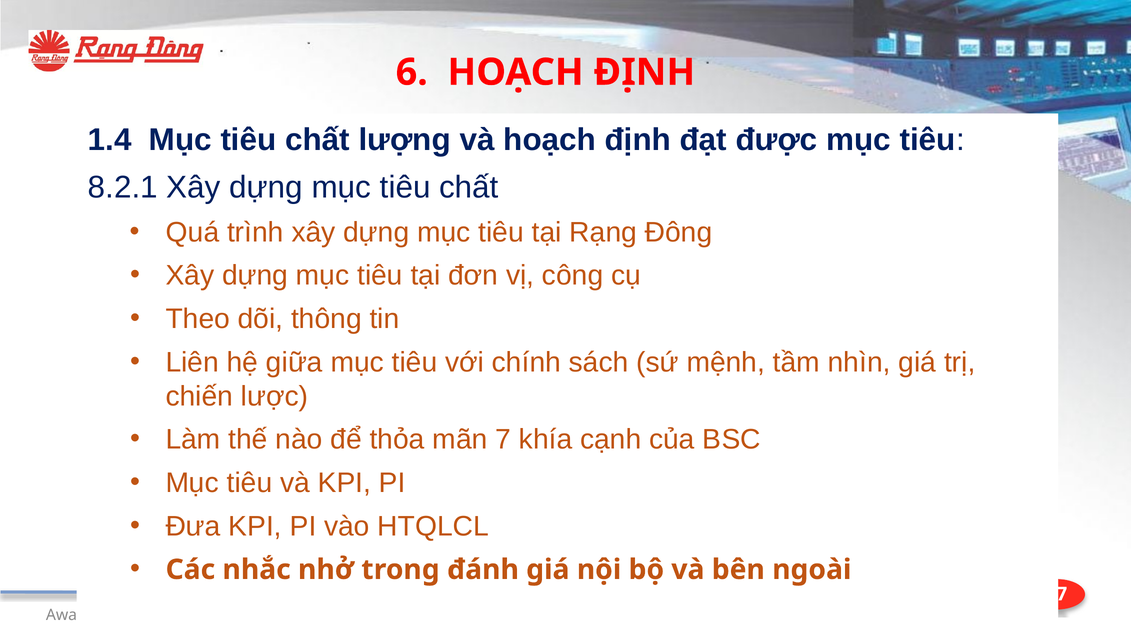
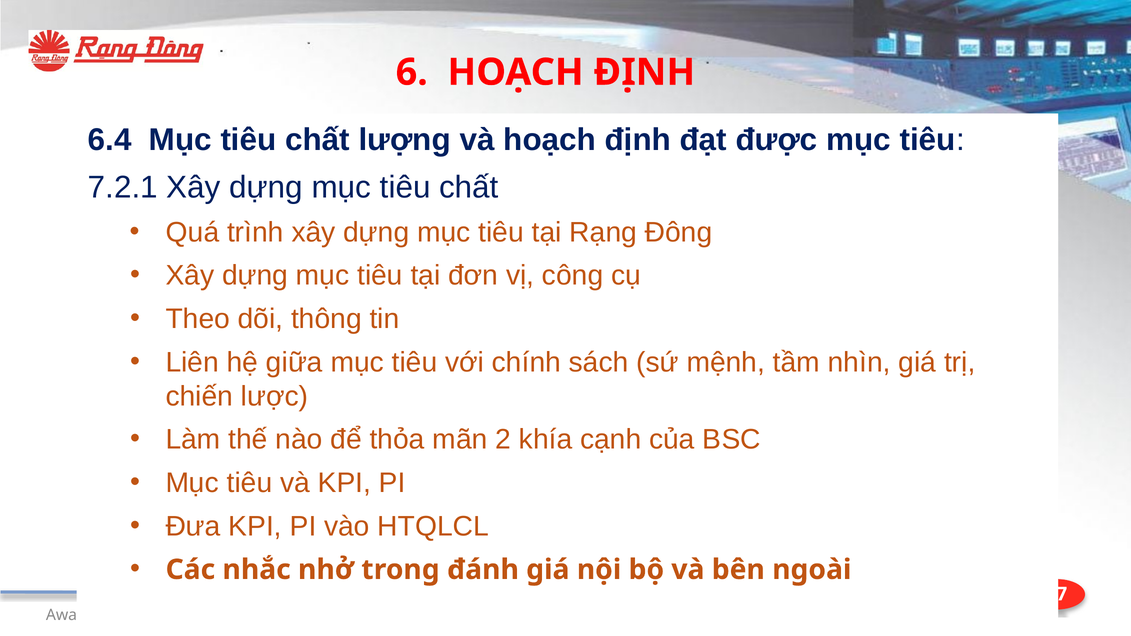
1.4: 1.4 -> 6.4
8.2.1: 8.2.1 -> 7.2.1
7: 7 -> 2
